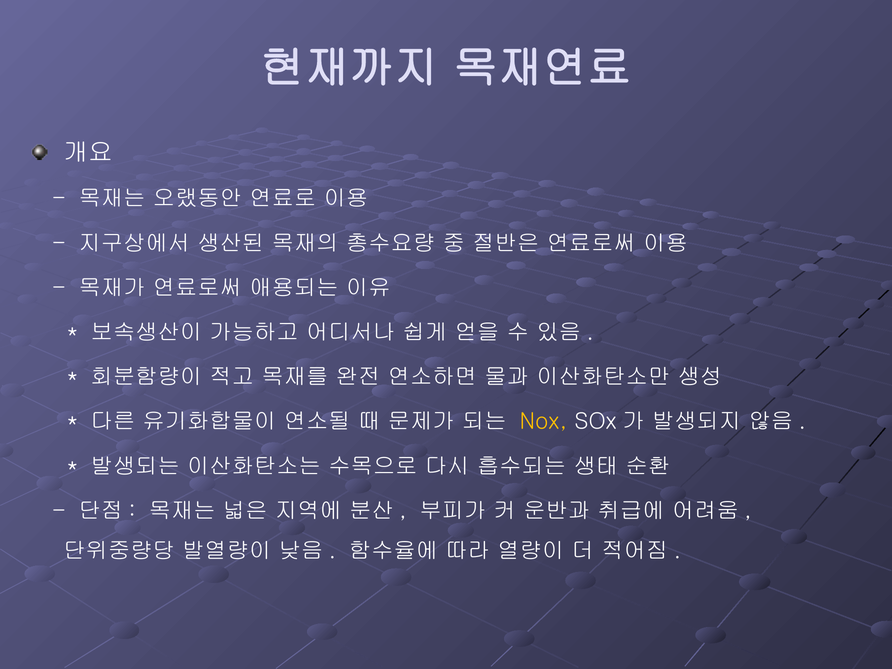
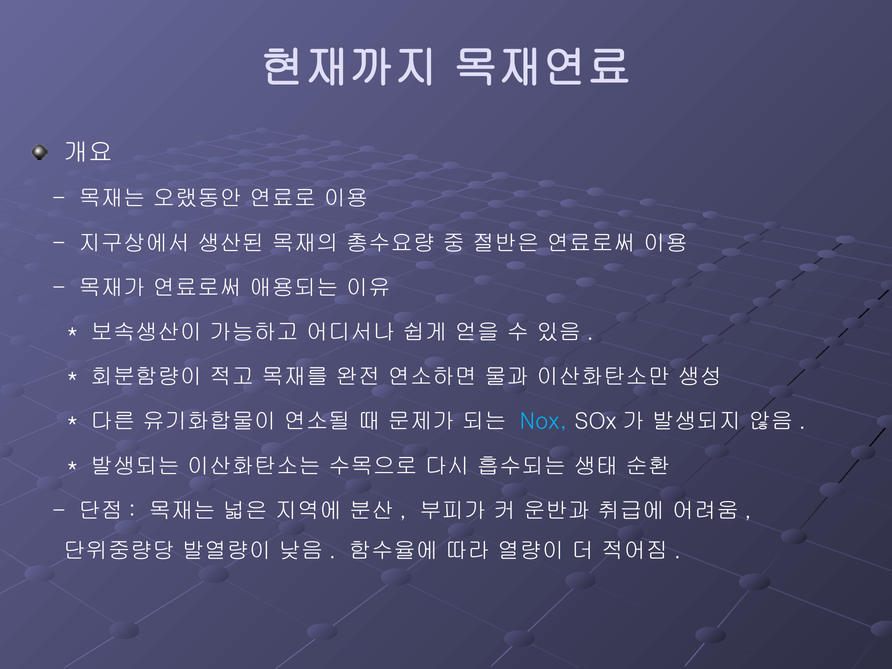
Nox colour: yellow -> light blue
